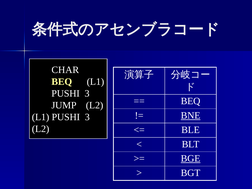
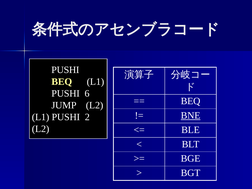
CHAR at (65, 70): CHAR -> PUSHI
3 at (87, 93): 3 -> 6
3 at (87, 117): 3 -> 2
BGE underline: present -> none
